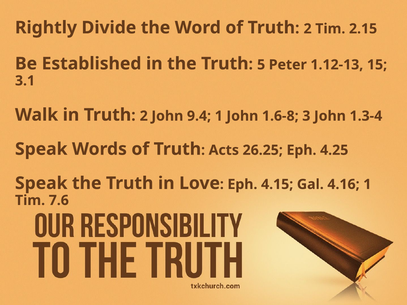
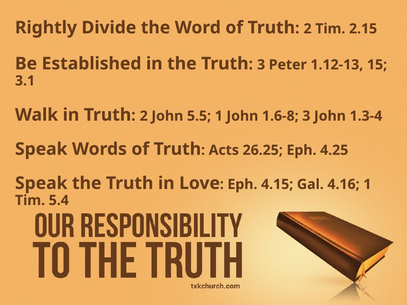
Truth 5: 5 -> 3
9.4: 9.4 -> 5.5
7.6: 7.6 -> 5.4
